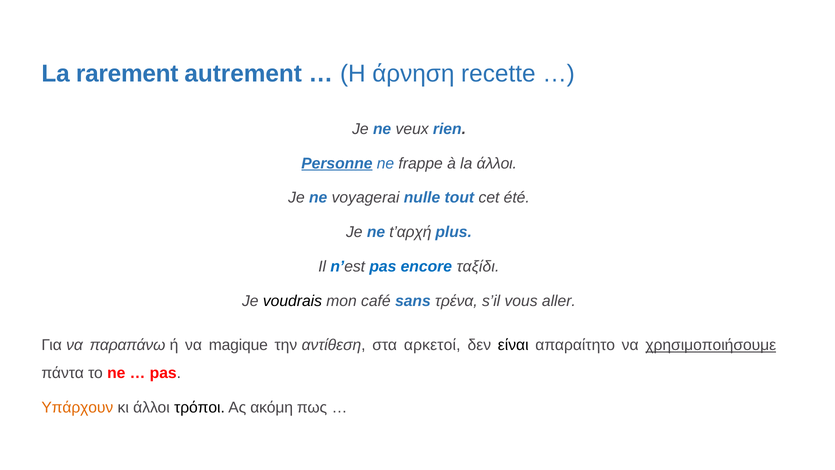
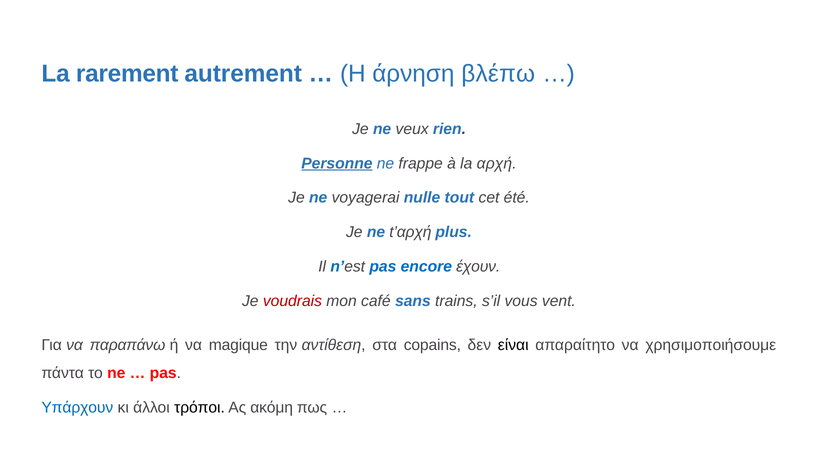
recette: recette -> βλέπω
la άλλοι: άλλοι -> αρχή
ταξίδι: ταξίδι -> έχουν
voudrais colour: black -> red
τρένα: τρένα -> trains
aller: aller -> vent
αρκετοί: αρκετοί -> copains
χρησιμοποιήσουμε underline: present -> none
Υπάρχουν colour: orange -> blue
